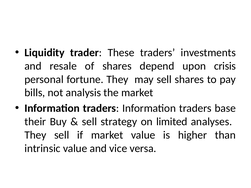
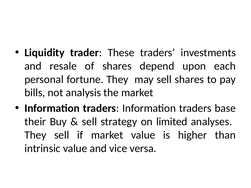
crisis: crisis -> each
